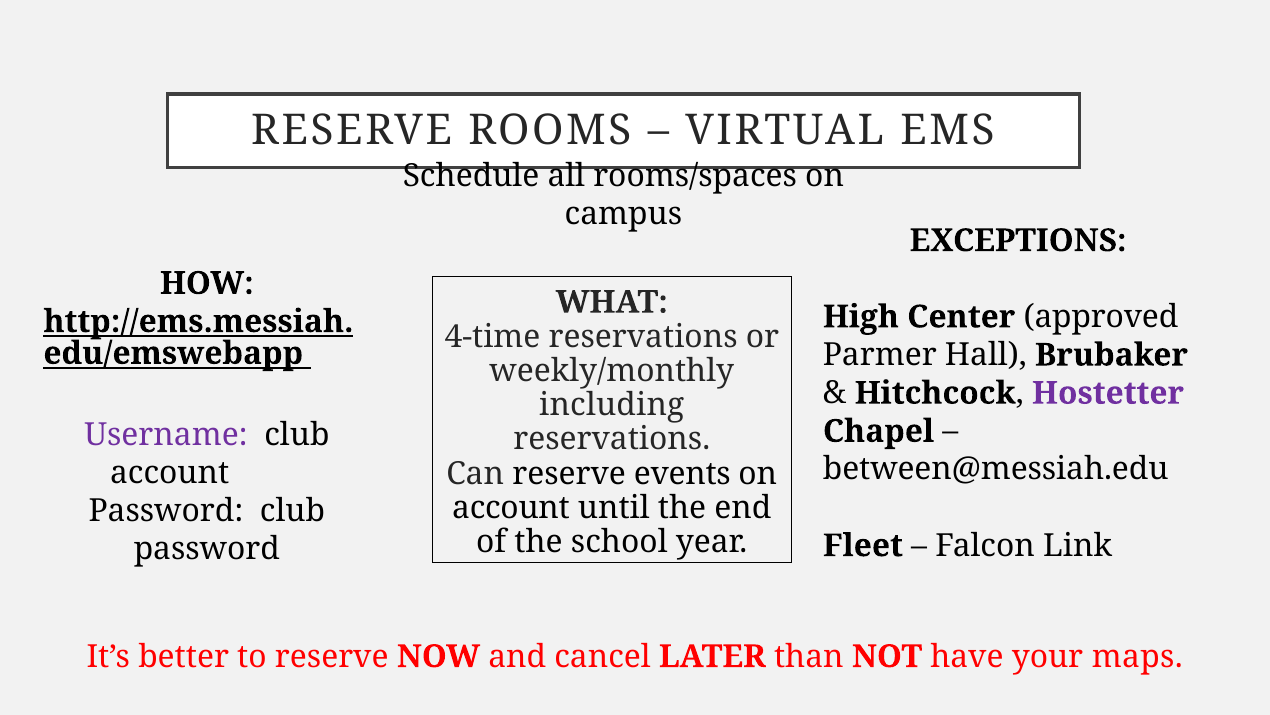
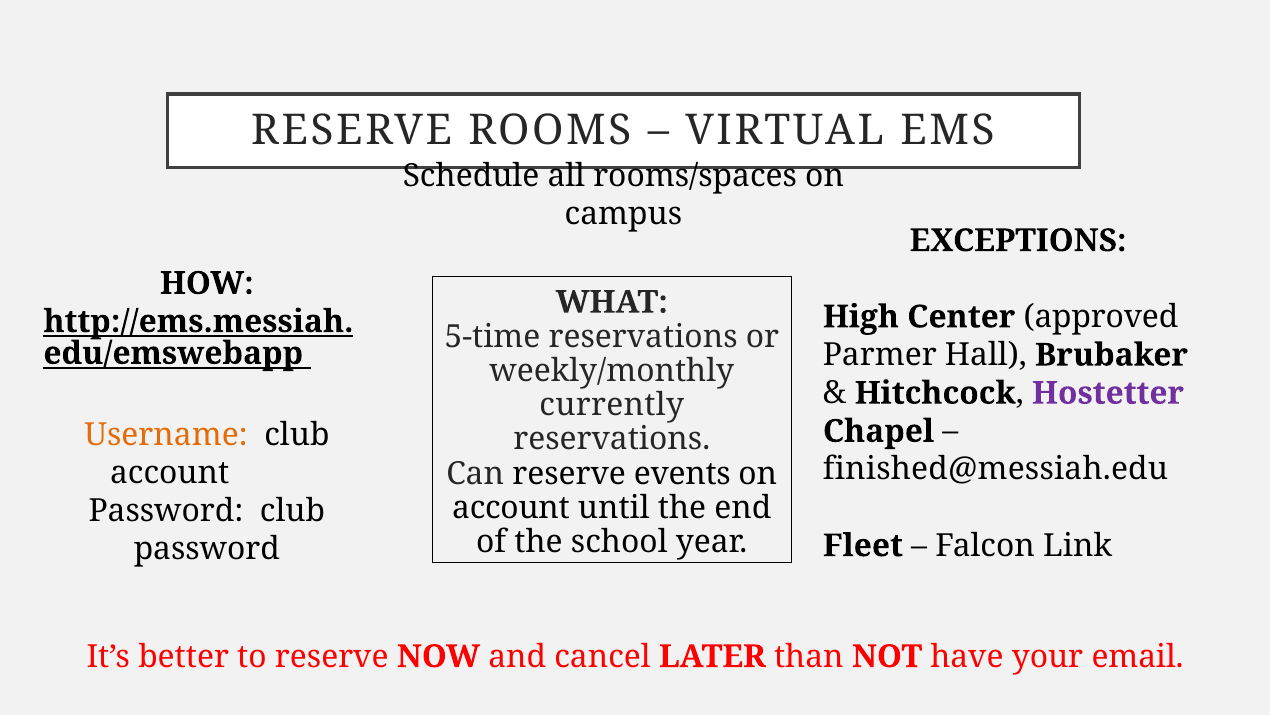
4-time: 4-time -> 5-time
including: including -> currently
Username colour: purple -> orange
between@messiah.edu: between@messiah.edu -> finished@messiah.edu
maps: maps -> email
